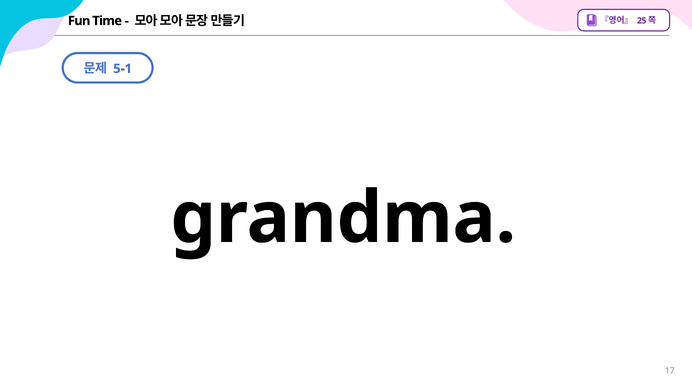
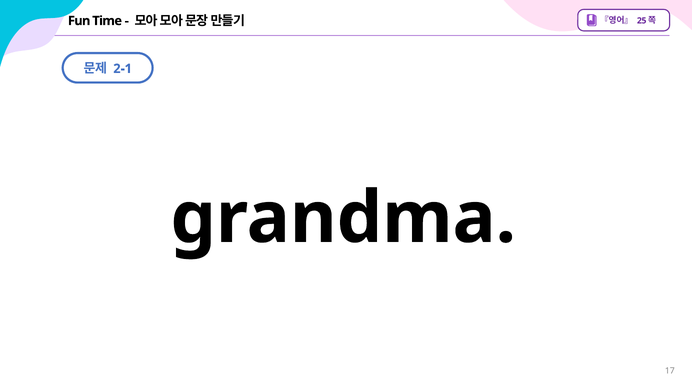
5-1: 5-1 -> 2-1
